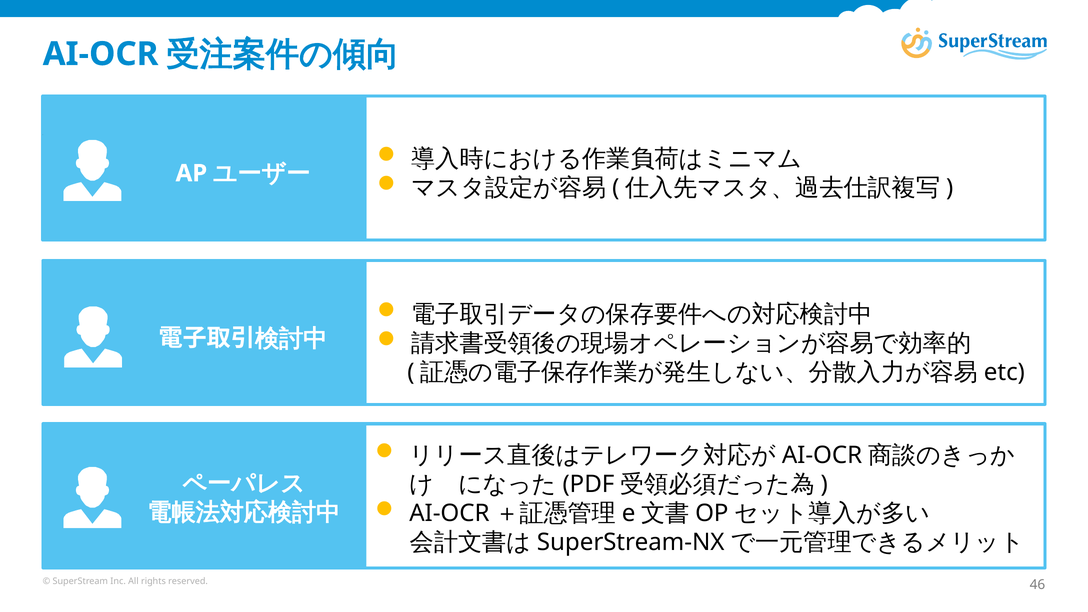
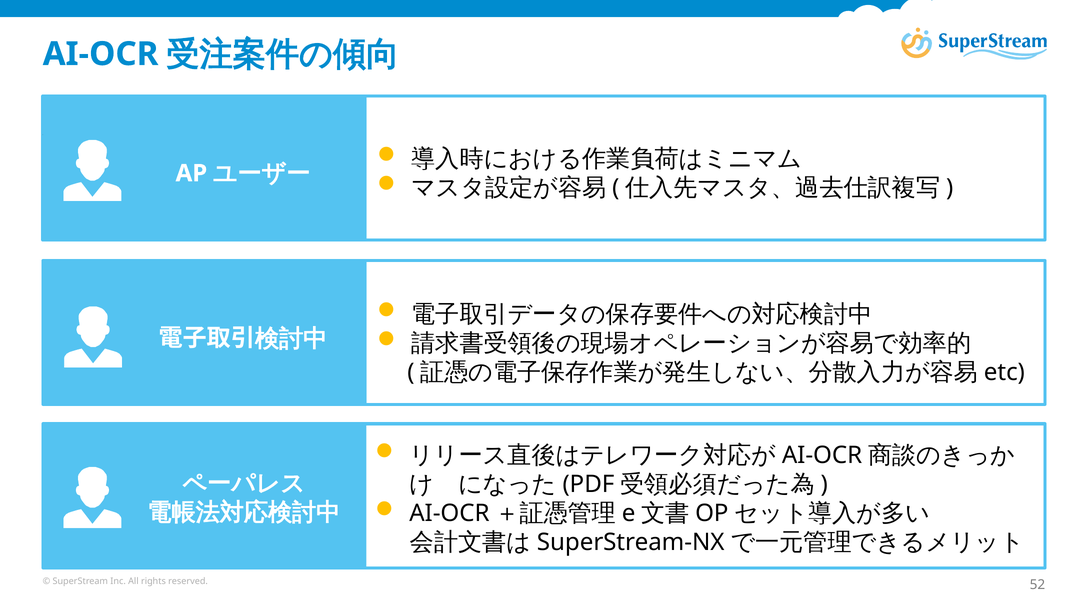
46: 46 -> 52
